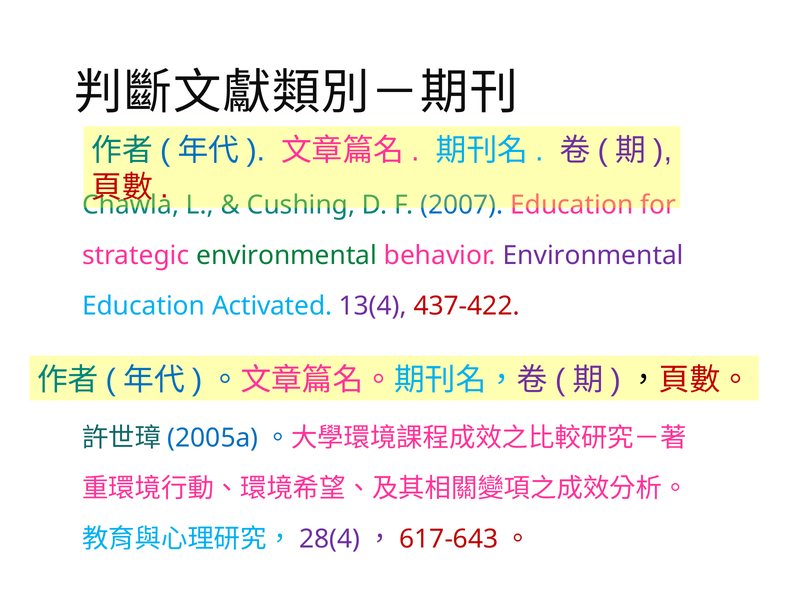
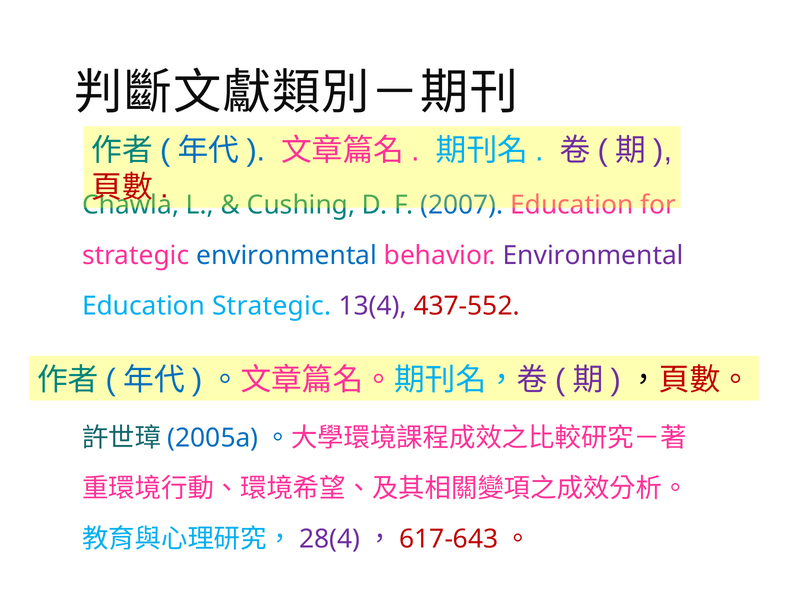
environmental at (287, 256) colour: green -> blue
Education Activated: Activated -> Strategic
437-422: 437-422 -> 437-552
